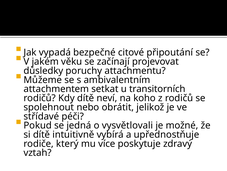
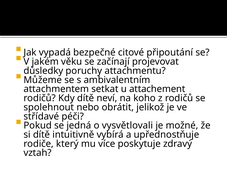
transitorních: transitorních -> attachement
